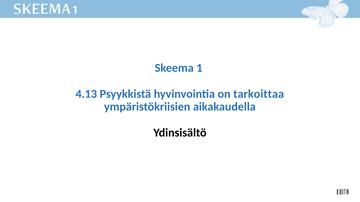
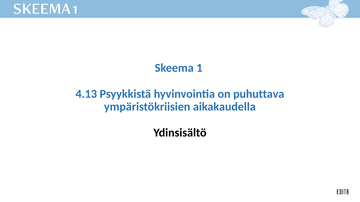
tarkoittaa: tarkoittaa -> puhuttava
